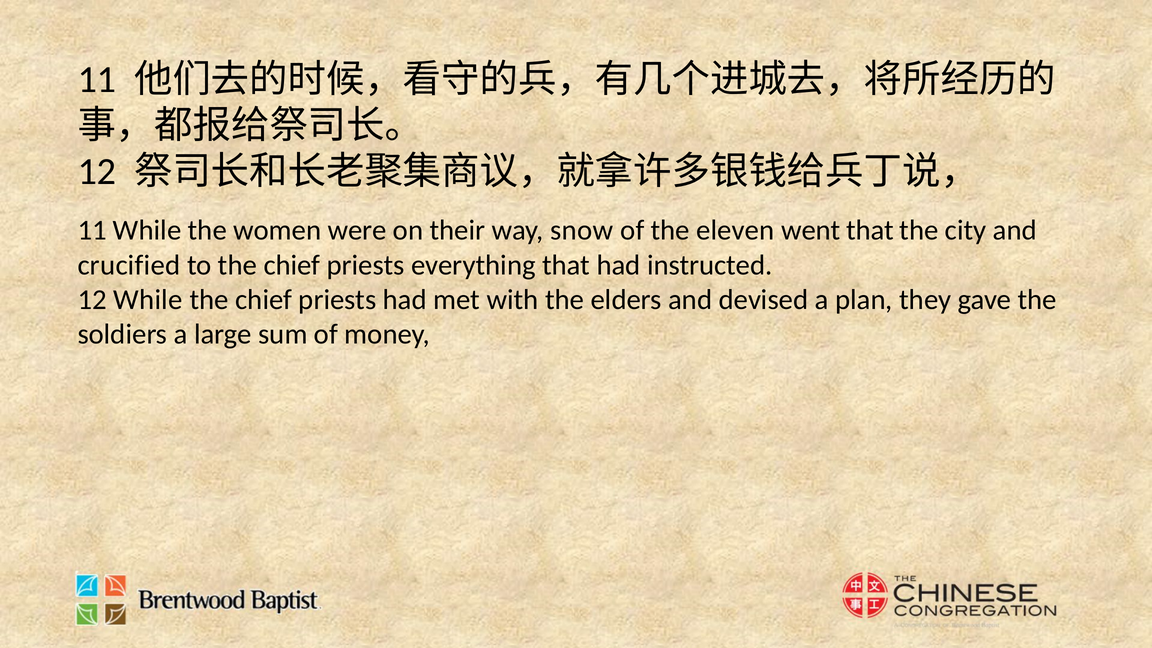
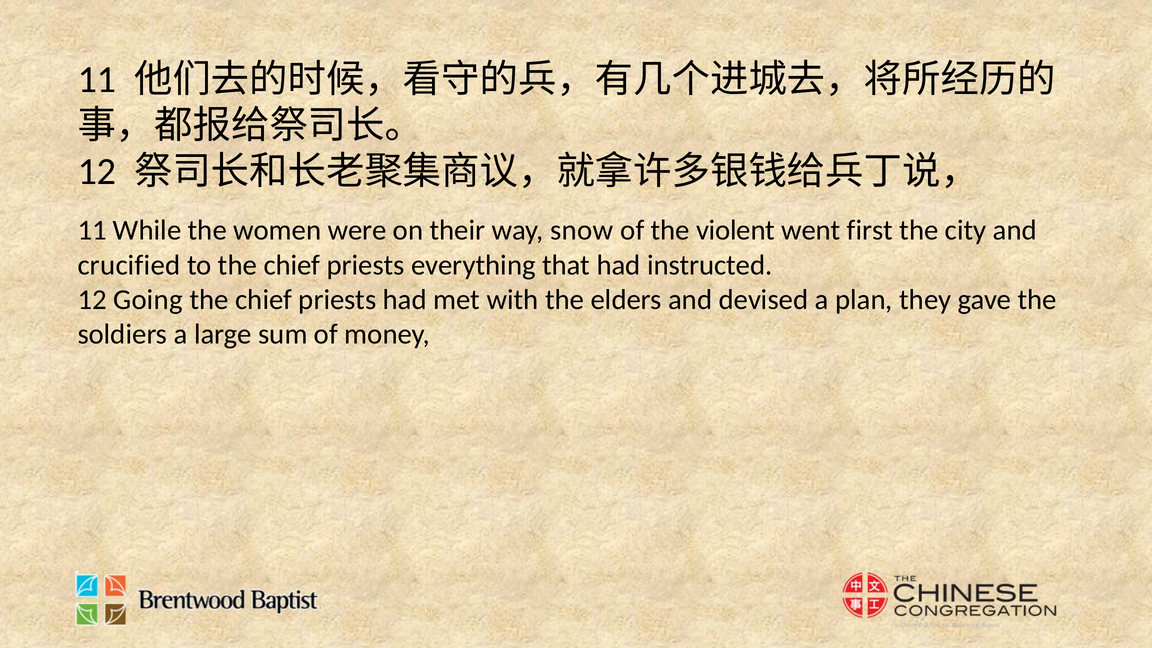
eleven: eleven -> violent
went that: that -> first
12 While: While -> Going
